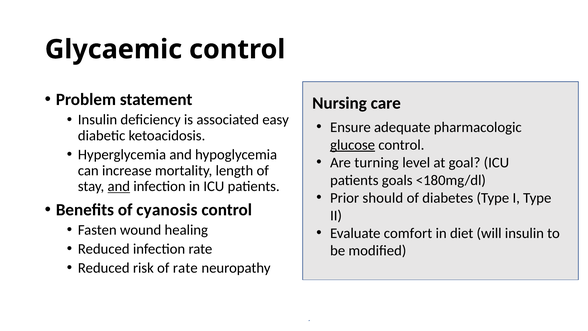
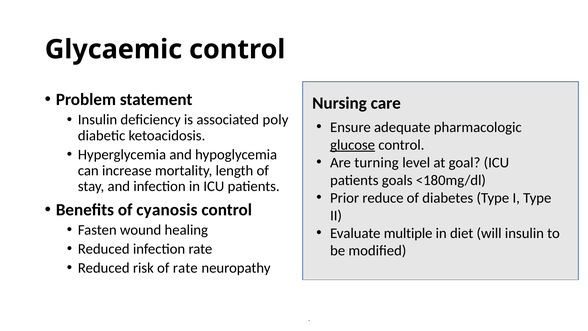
easy: easy -> poly
and at (119, 186) underline: present -> none
should: should -> reduce
comfort: comfort -> multiple
